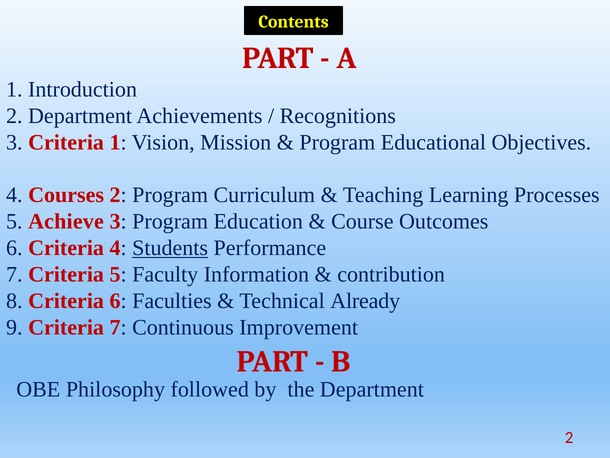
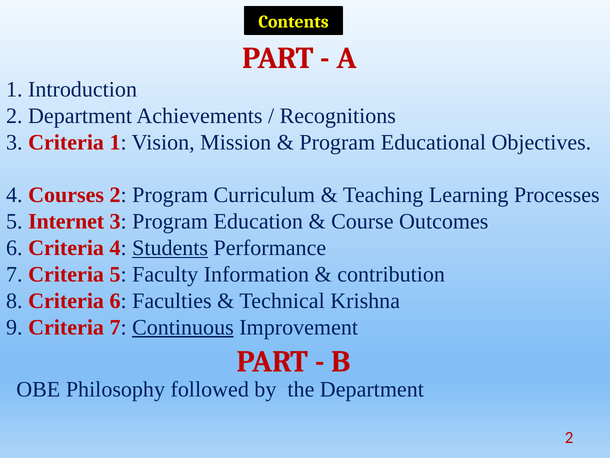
Achieve: Achieve -> Internet
Already: Already -> Krishna
Continuous underline: none -> present
